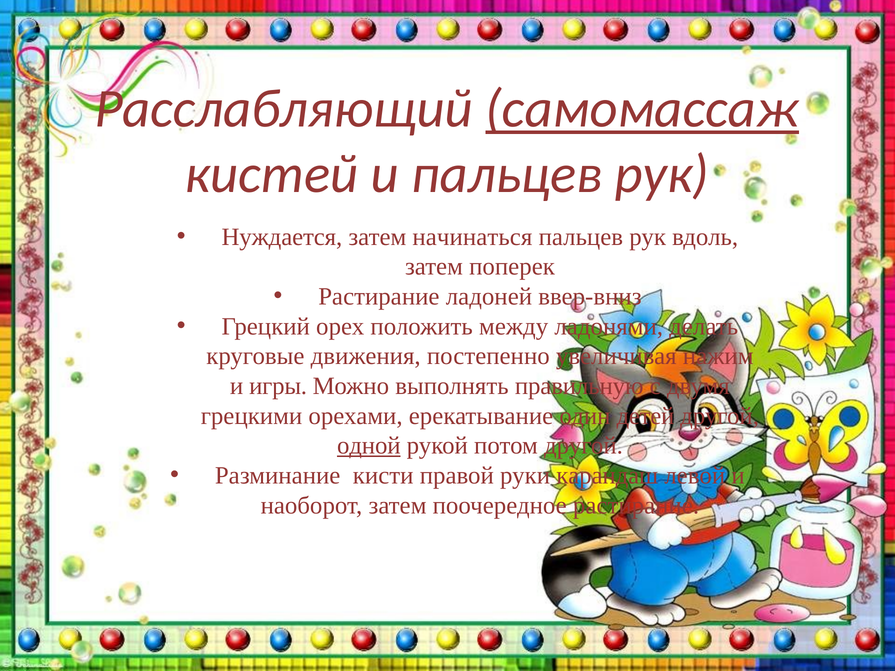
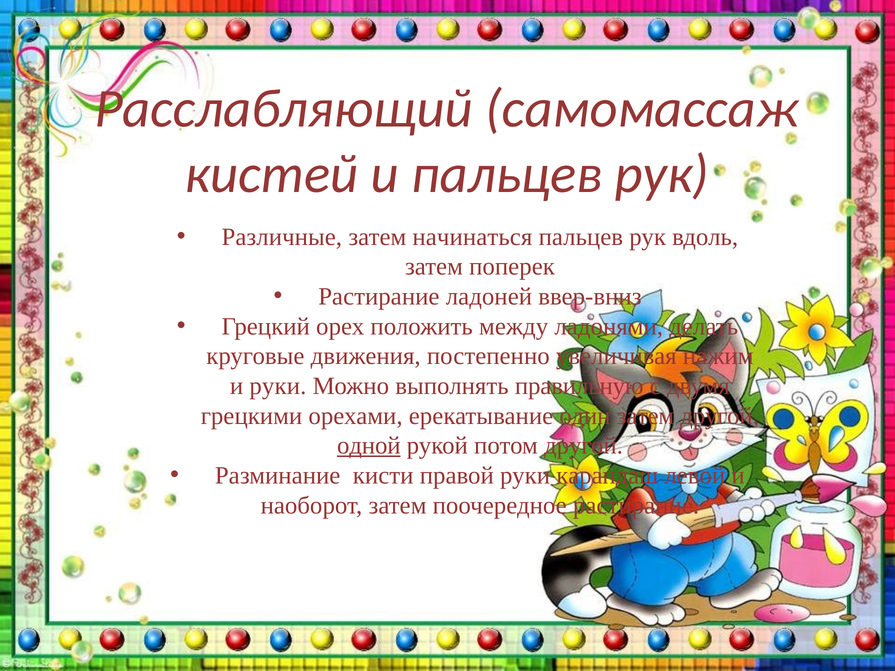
самомассаж underline: present -> none
Нуждается: Нуждается -> Различные
и игры: игры -> руки
один детей: детей -> затем
